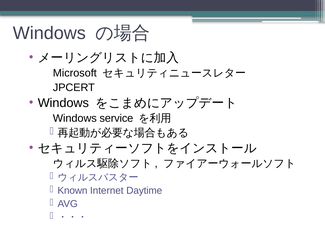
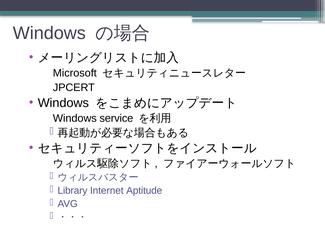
Known: Known -> Library
Daytime: Daytime -> Aptitude
